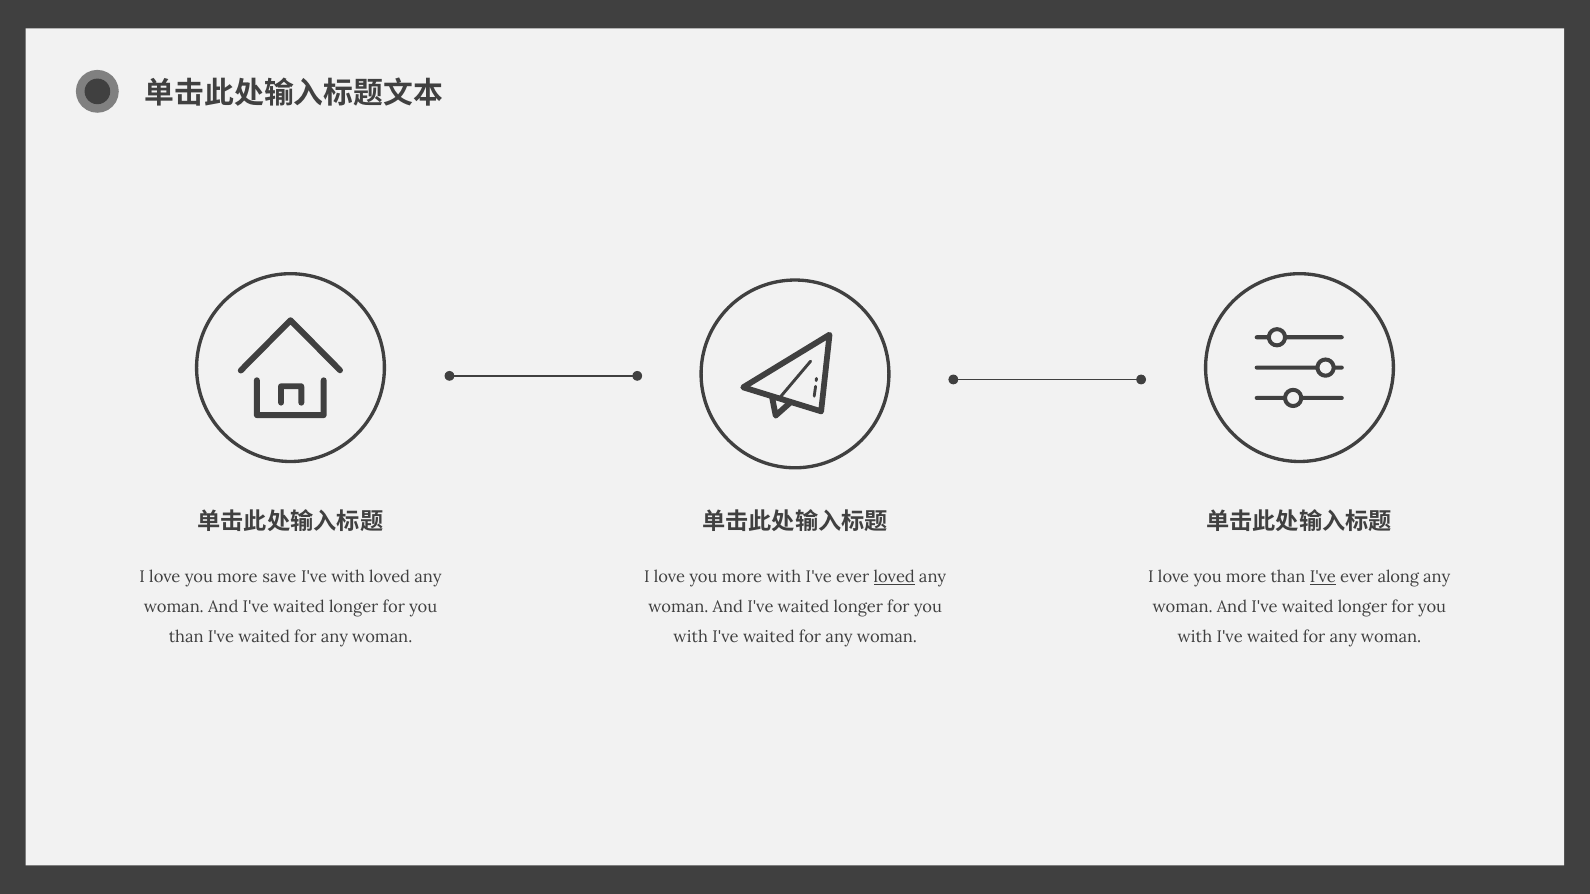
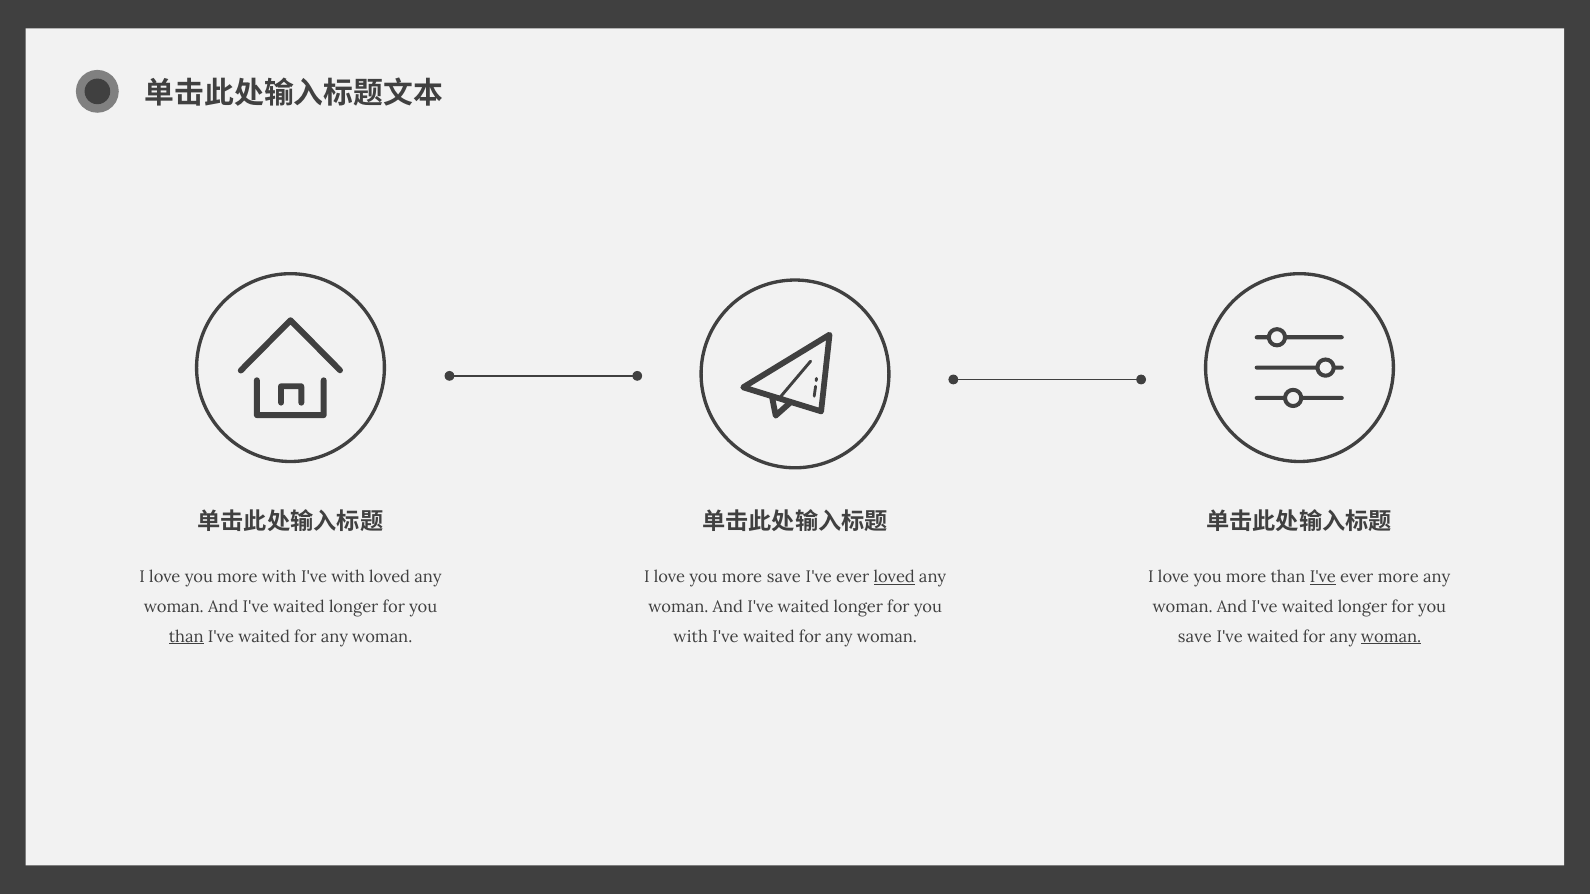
more save: save -> with
more with: with -> save
ever along: along -> more
than at (186, 637) underline: none -> present
with at (1195, 637): with -> save
woman at (1391, 637) underline: none -> present
